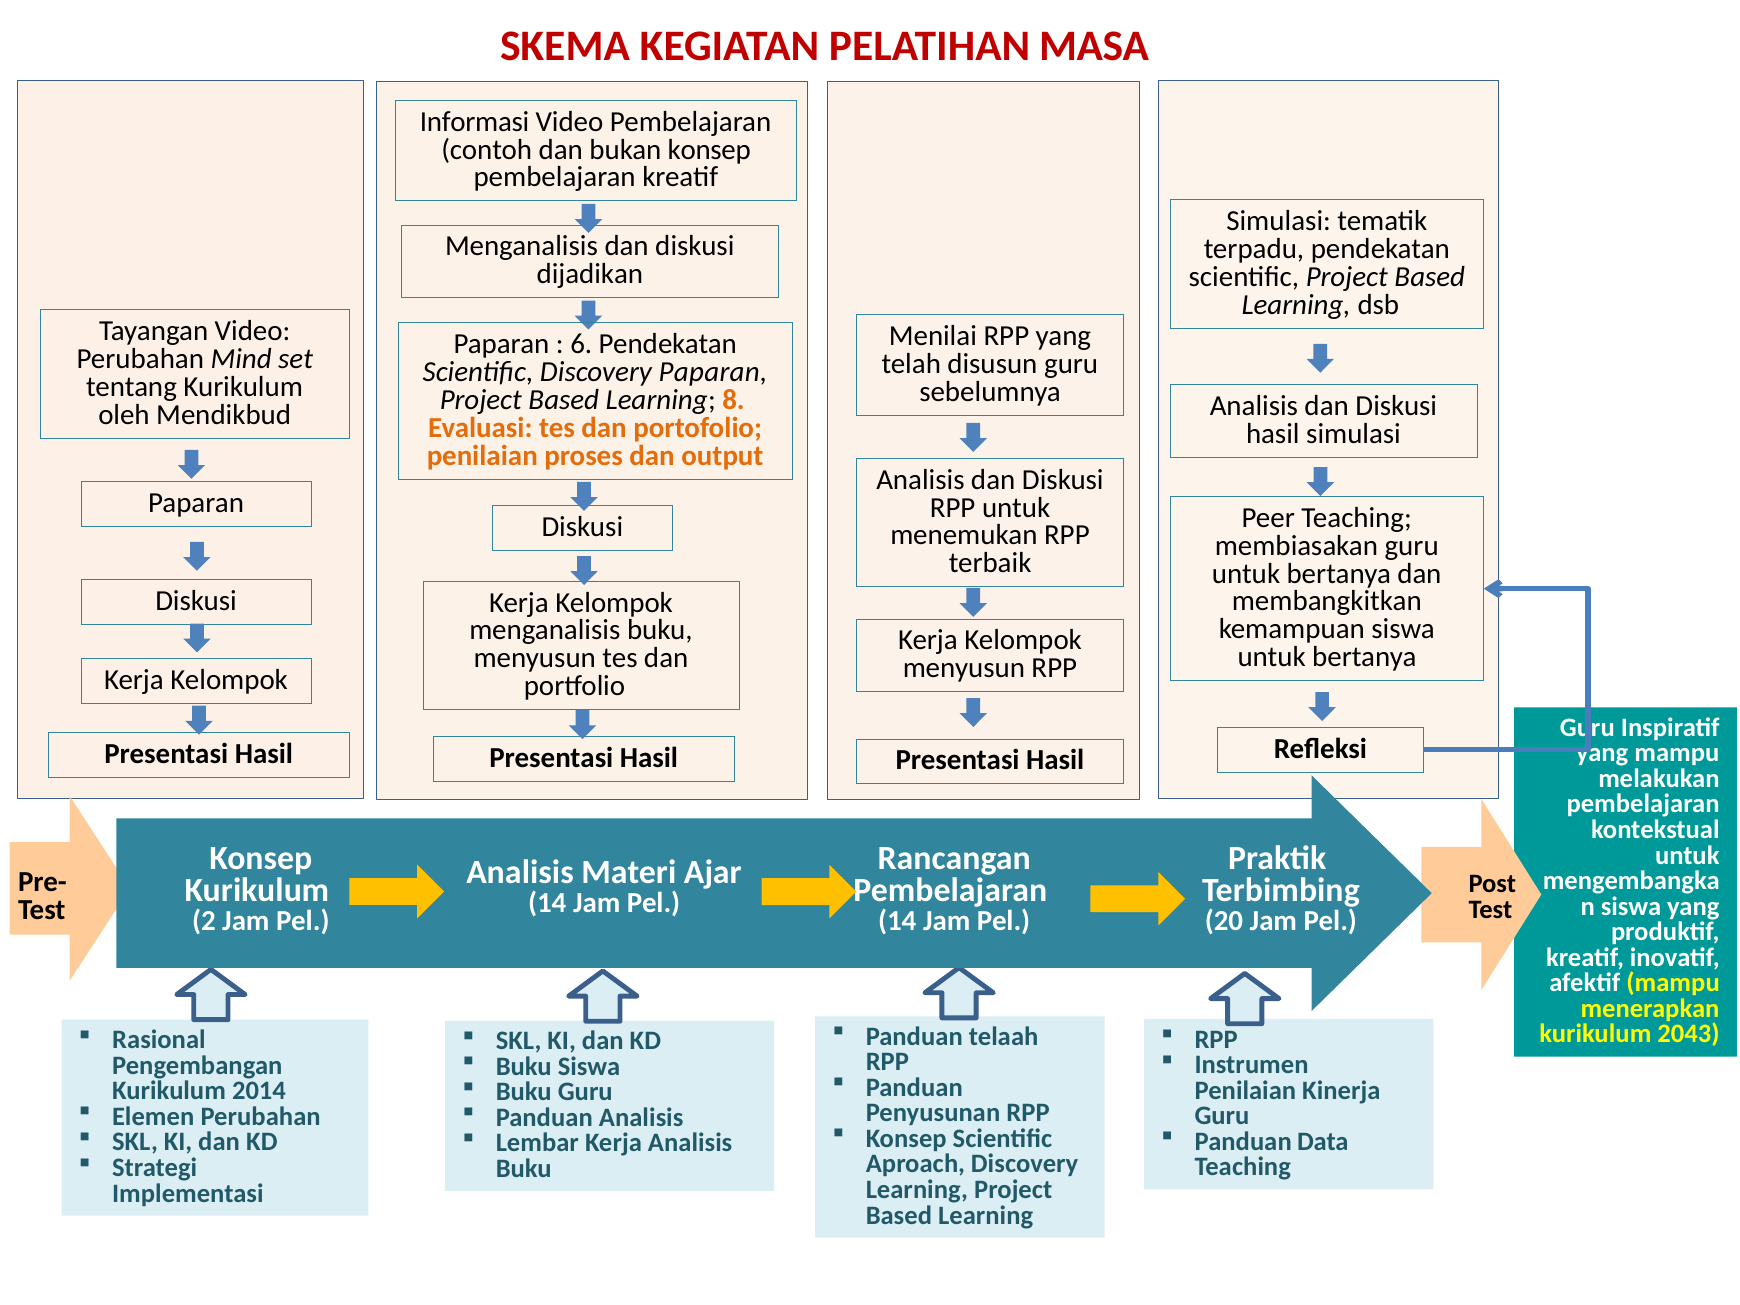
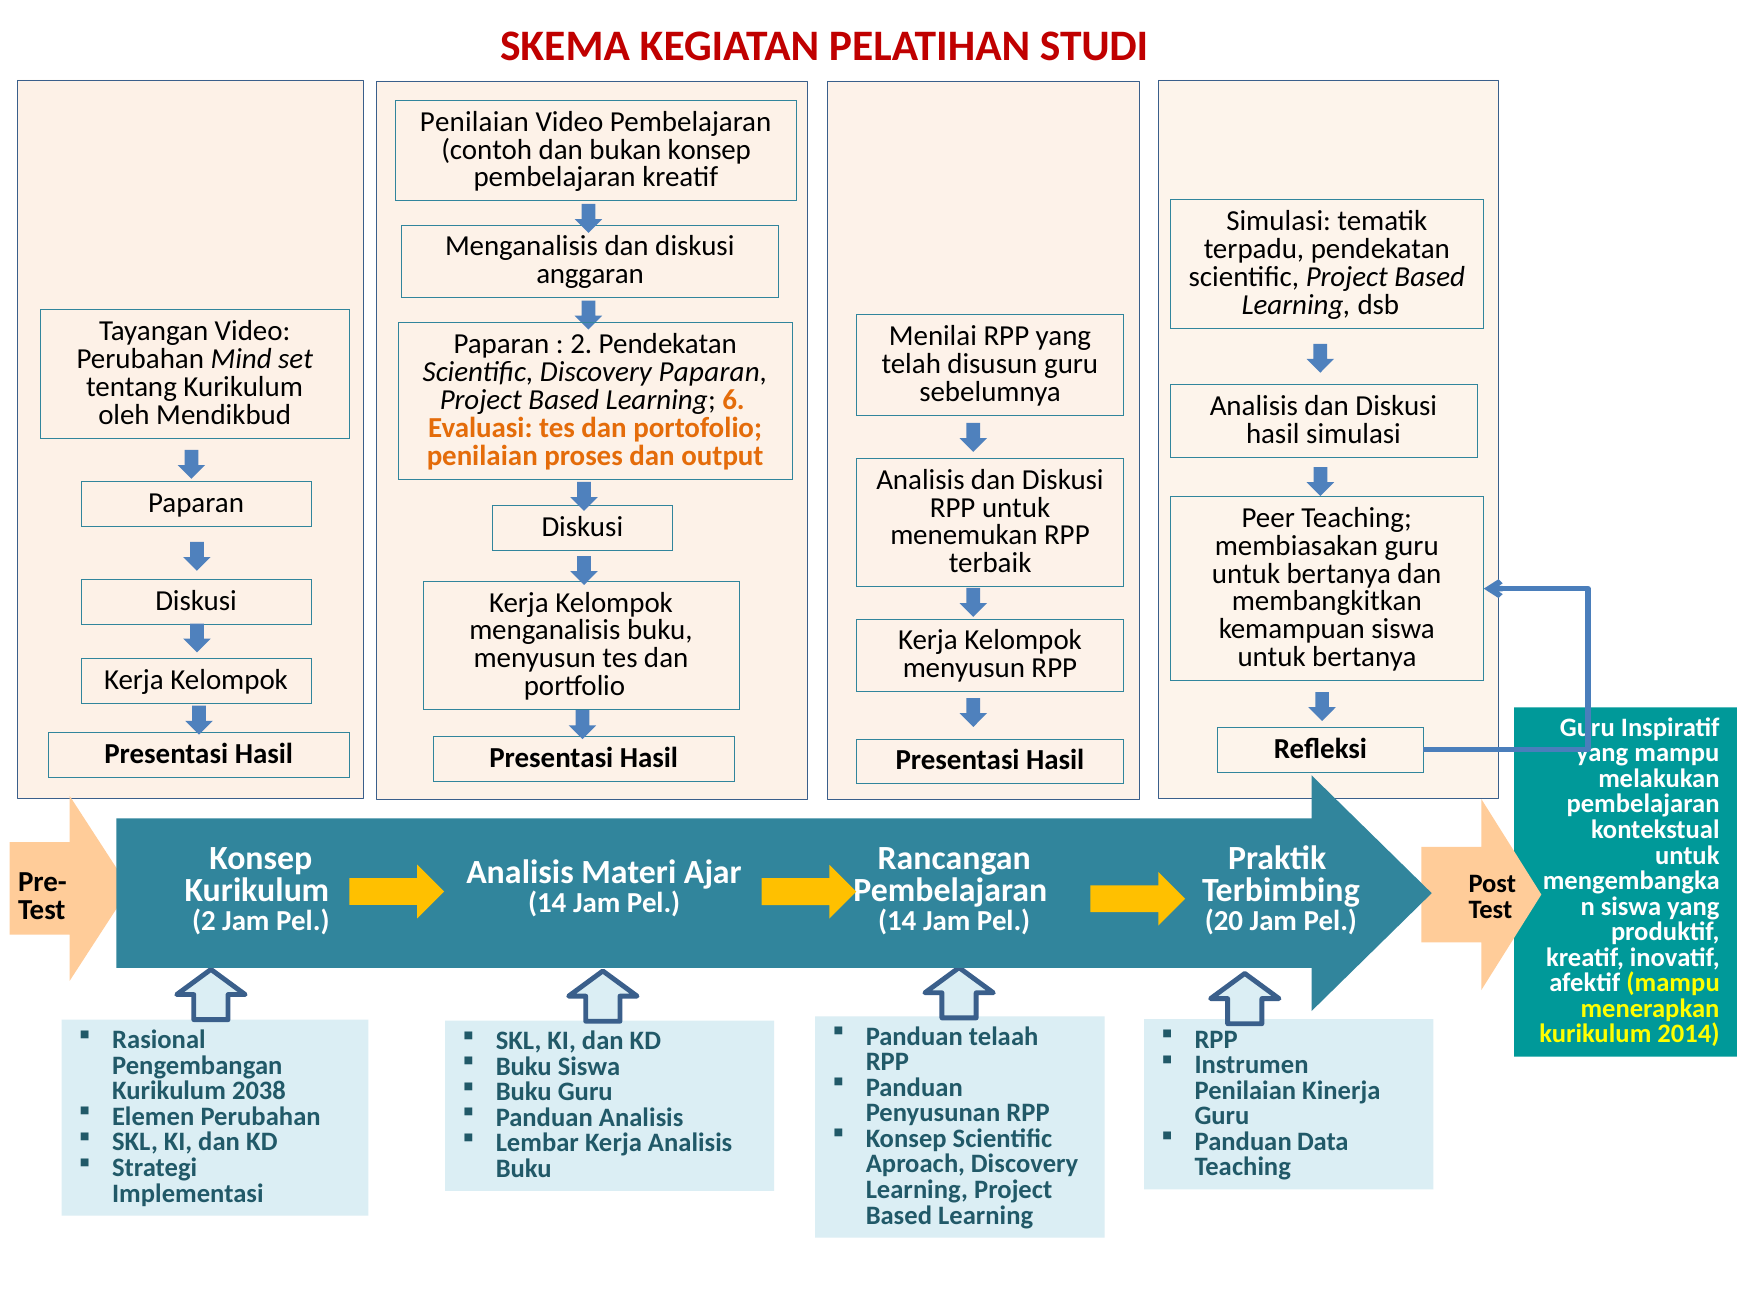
MASA: MASA -> STUDI
Informasi at (475, 122): Informasi -> Penilaian
dijadikan: dijadikan -> anggaran
6 at (581, 344): 6 -> 2
Learning 8: 8 -> 6
2043: 2043 -> 2014
2014: 2014 -> 2038
